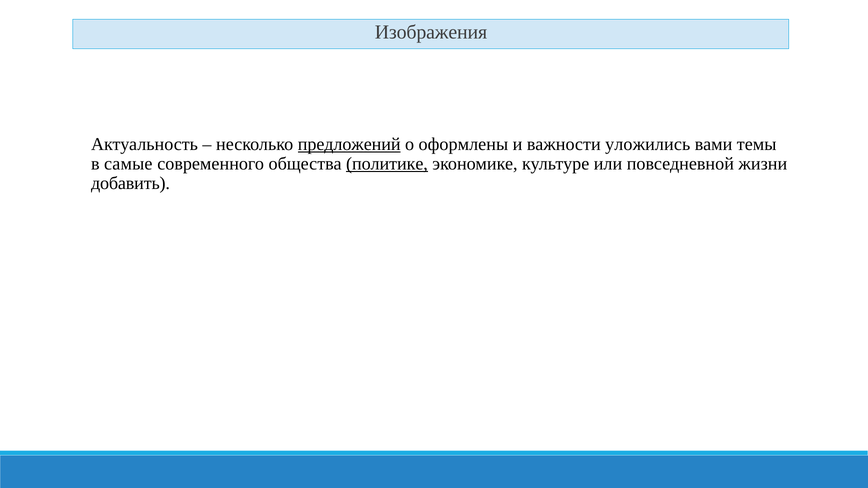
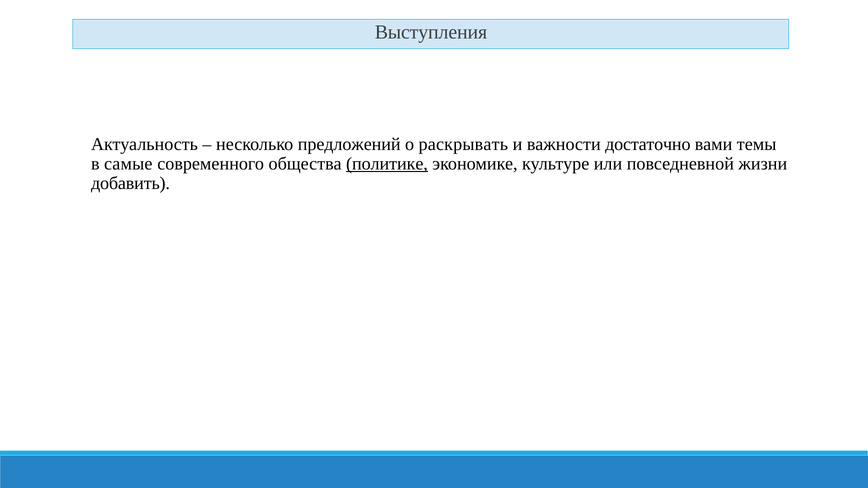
Изображения: Изображения -> Выступления
предложений underline: present -> none
оформлены: оформлены -> раскрывать
уложились: уложились -> достаточно
